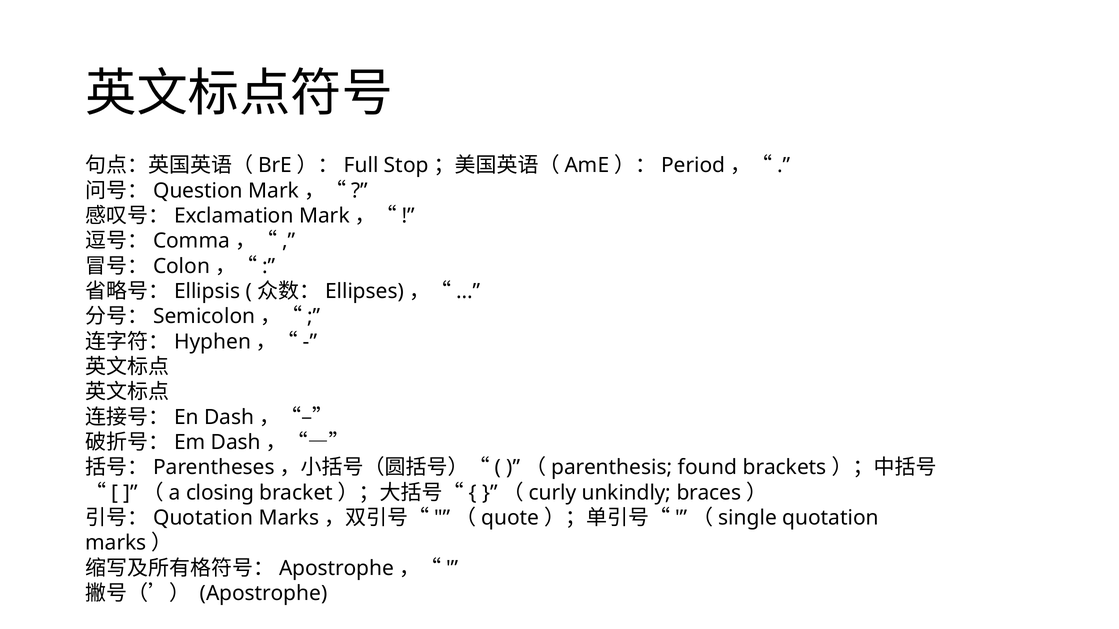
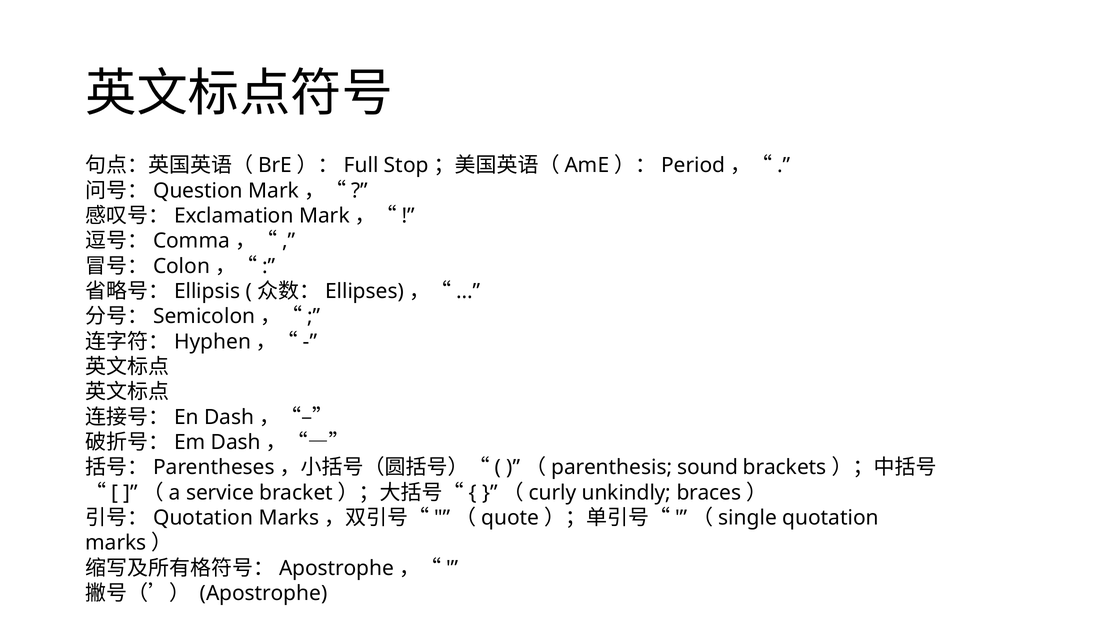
found: found -> sound
closing: closing -> service
